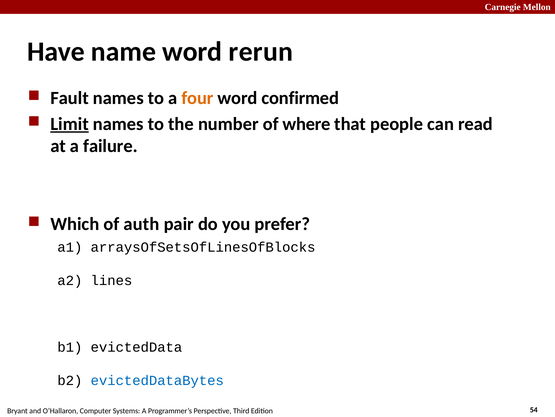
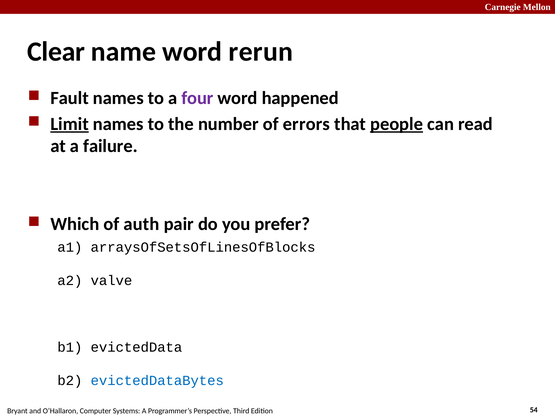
Have: Have -> Clear
four colour: orange -> purple
confirmed: confirmed -> happened
where: where -> errors
people underline: none -> present
lines: lines -> valve
